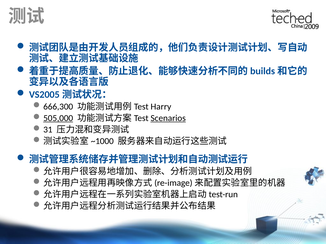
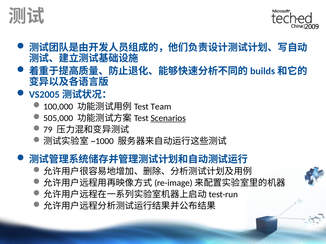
666,300: 666,300 -> 100,000
Harry: Harry -> Team
505,000 underline: present -> none
31: 31 -> 79
